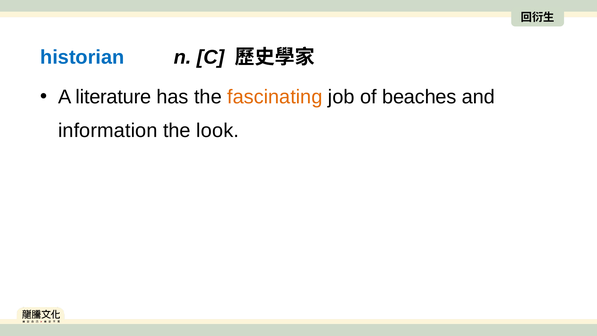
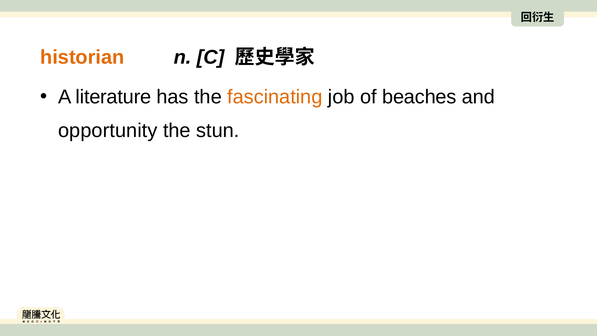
historian colour: blue -> orange
information: information -> opportunity
look: look -> stun
